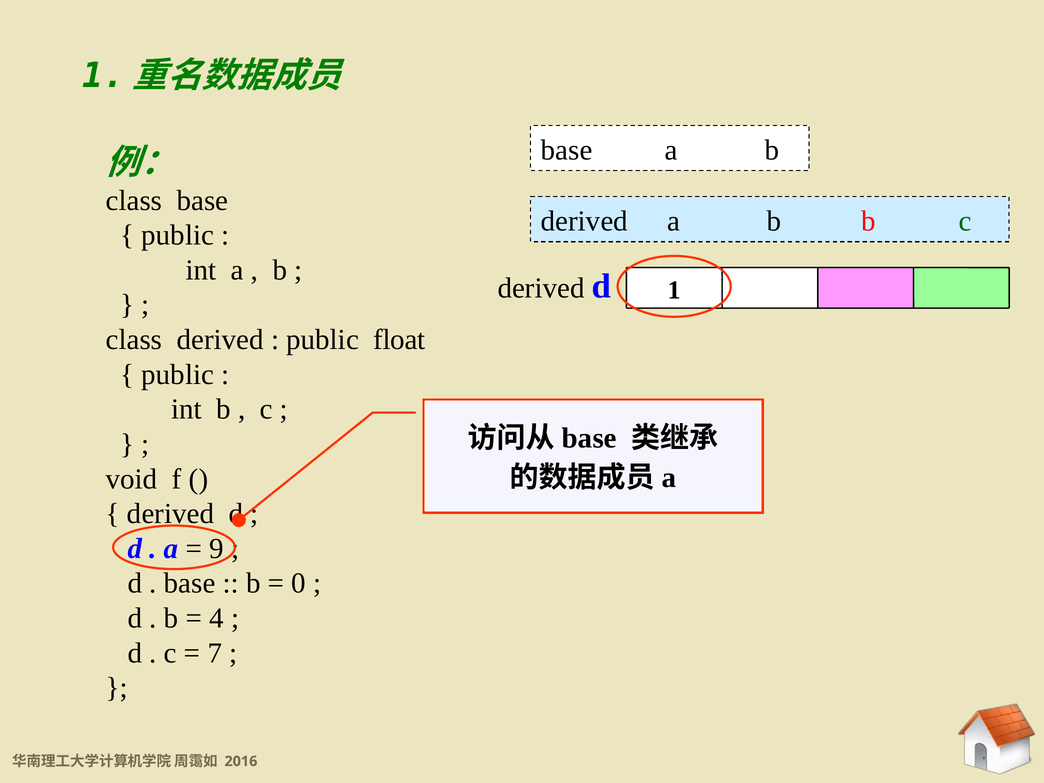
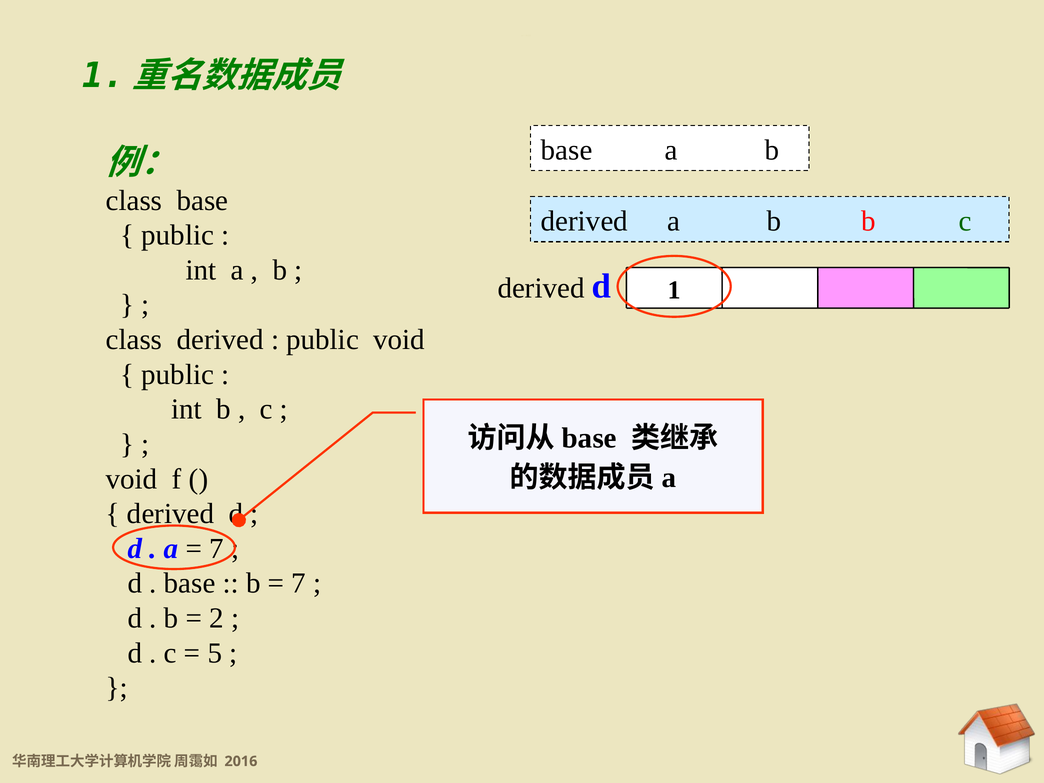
public float: float -> void
9 at (217, 549): 9 -> 7
0 at (299, 583): 0 -> 7
4: 4 -> 2
7: 7 -> 5
